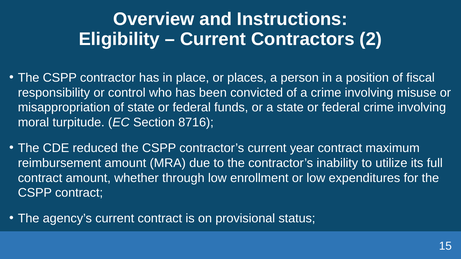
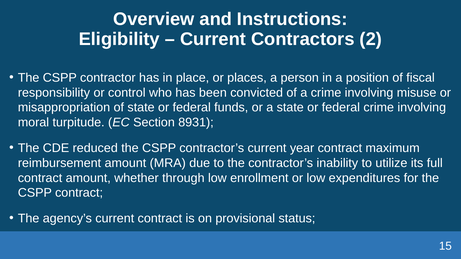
8716: 8716 -> 8931
